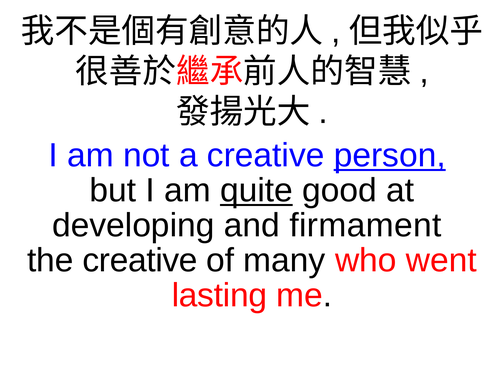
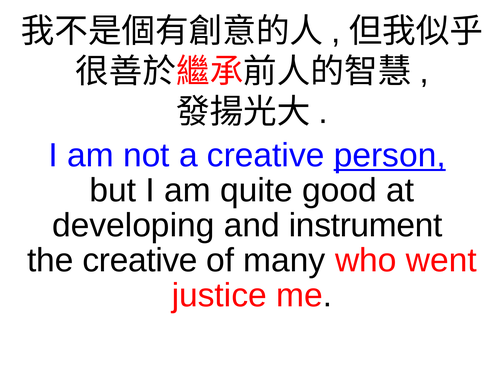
quite underline: present -> none
firmament: firmament -> instrument
lasting: lasting -> justice
